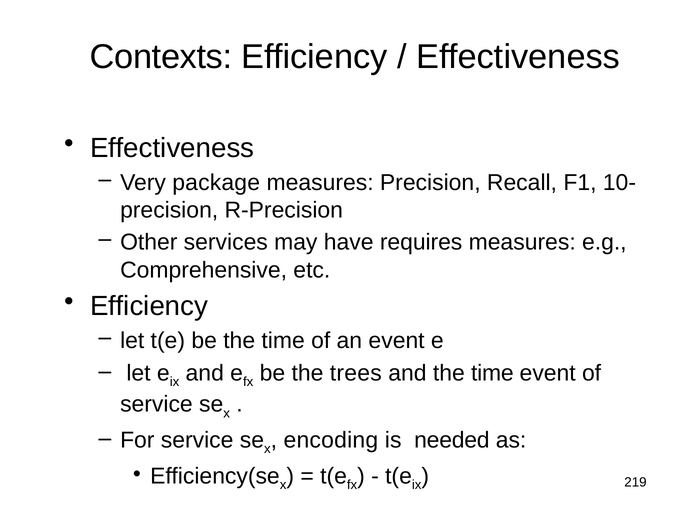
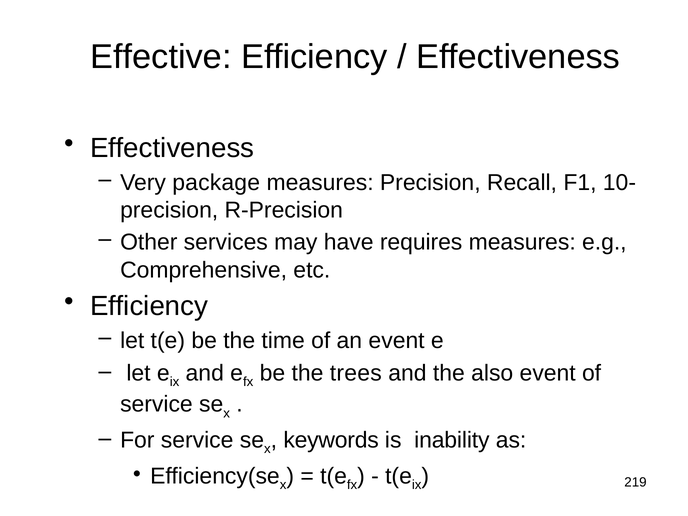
Contexts: Contexts -> Effective
and the time: time -> also
encoding: encoding -> keywords
needed: needed -> inability
